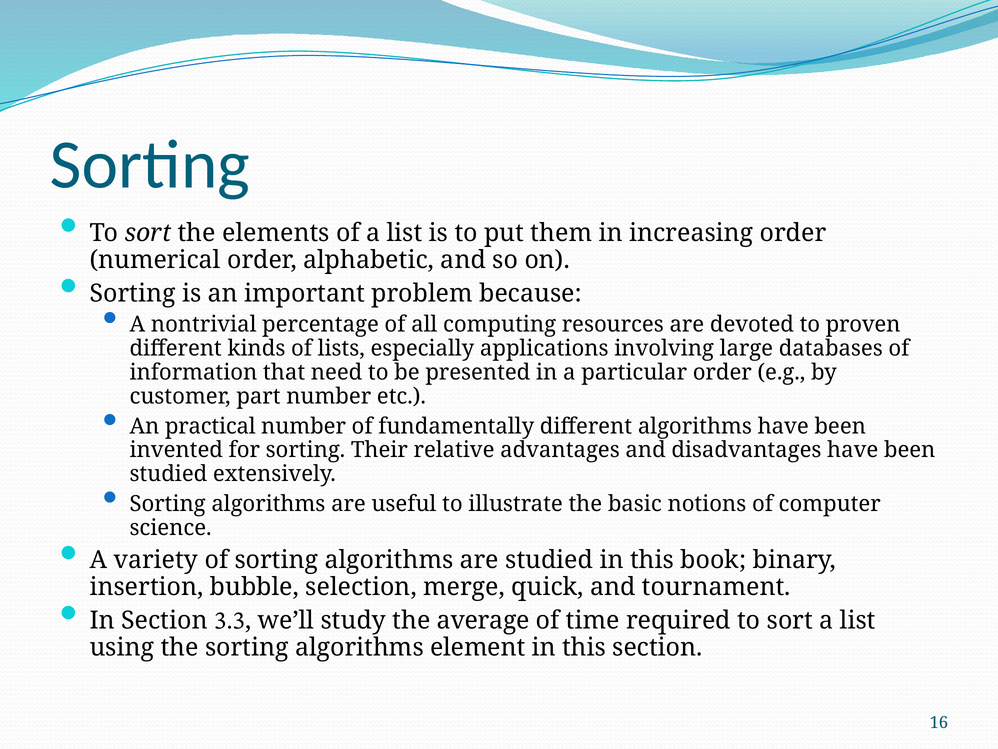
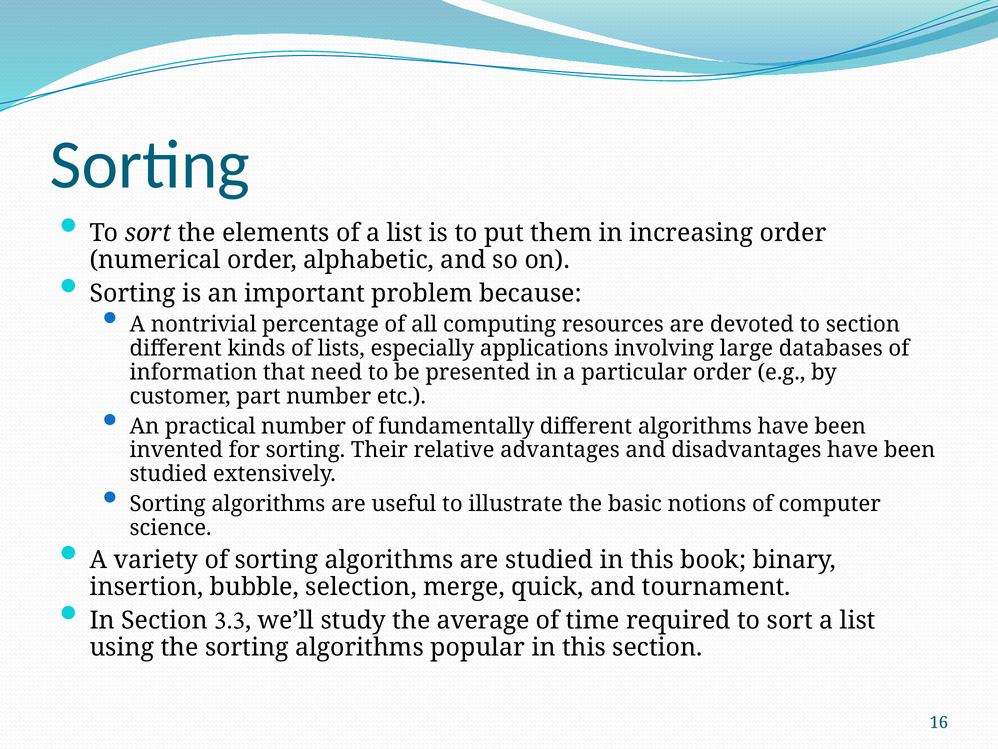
to proven: proven -> section
element: element -> popular
